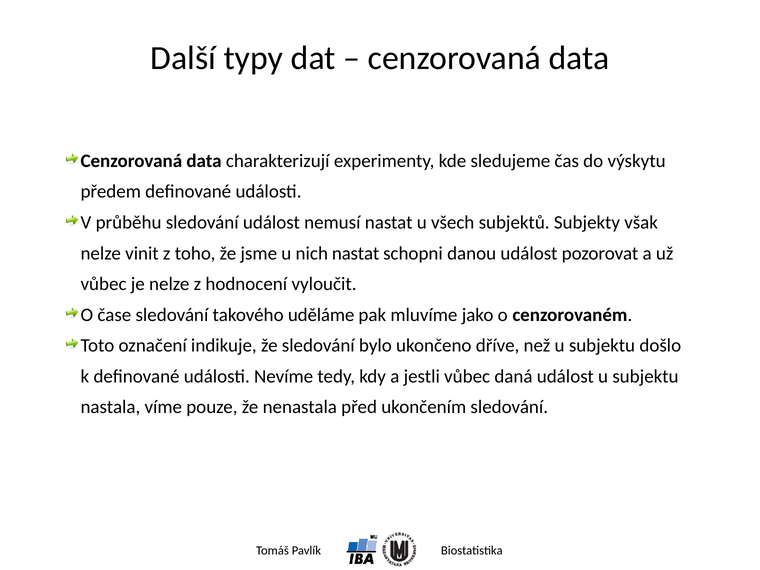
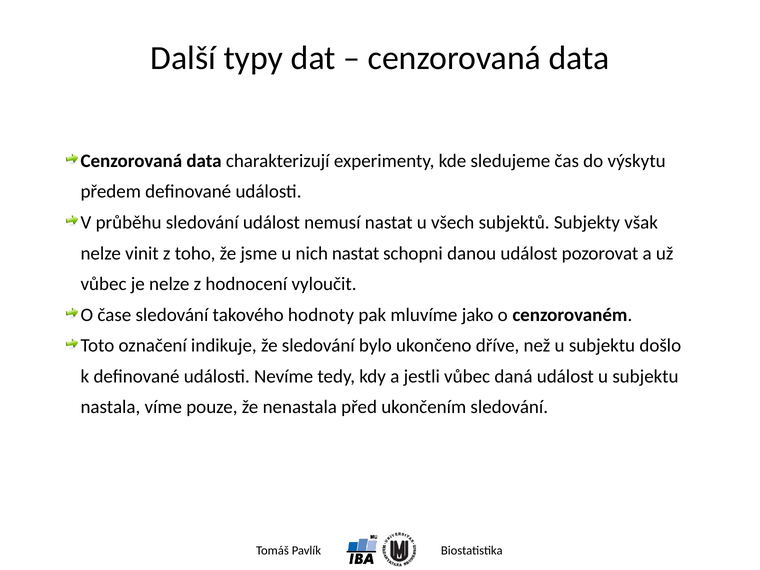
uděláme: uděláme -> hodnoty
